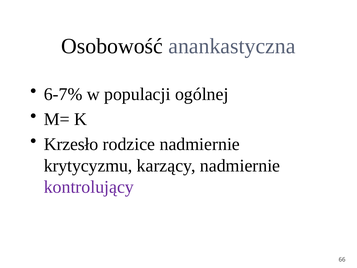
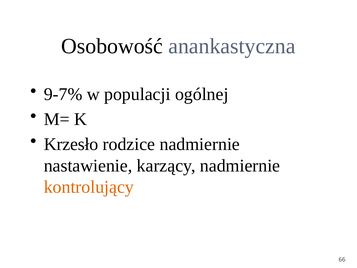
6-7%: 6-7% -> 9-7%
krytycyzmu: krytycyzmu -> nastawienie
kontrolujący colour: purple -> orange
